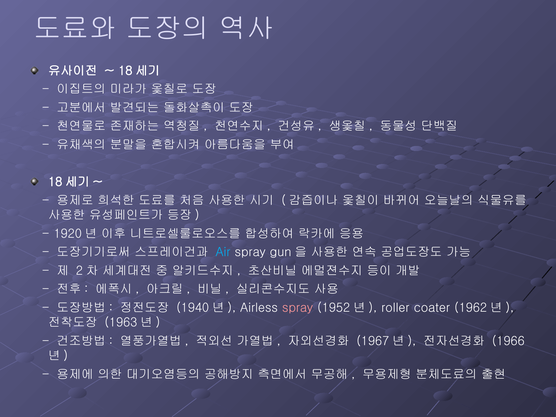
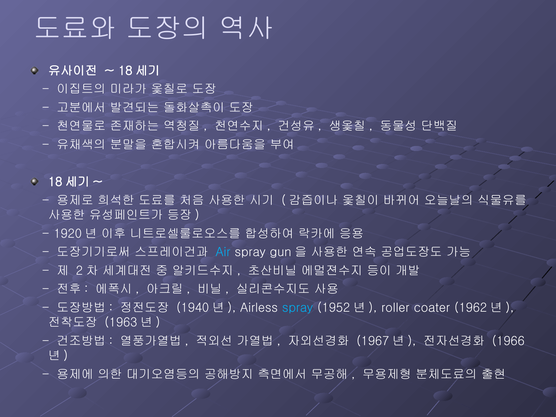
spray at (298, 308) colour: pink -> light blue
